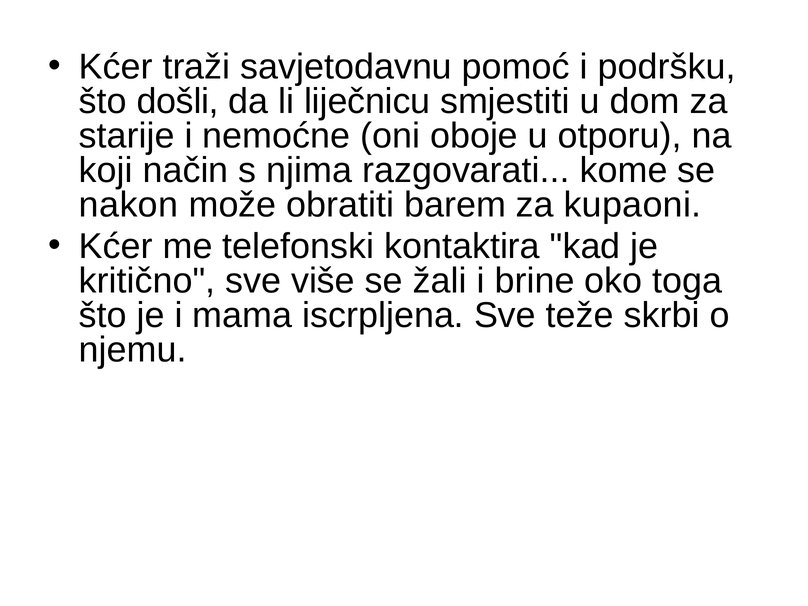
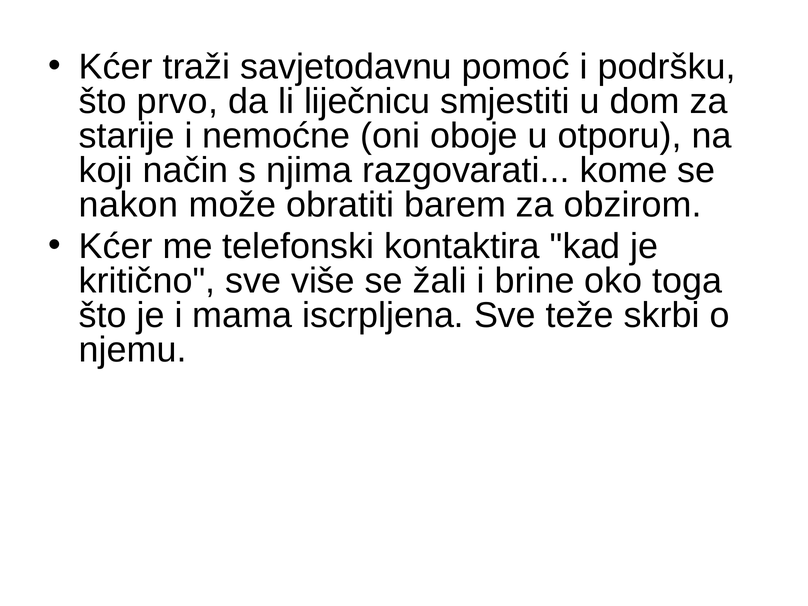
došli: došli -> prvo
kupaoni: kupaoni -> obzirom
